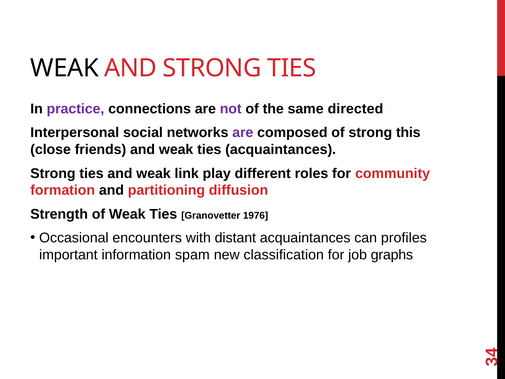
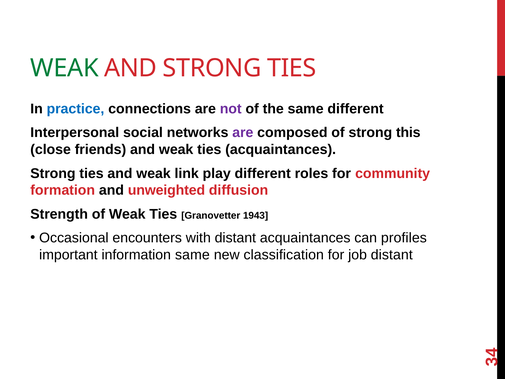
WEAK at (64, 68) colour: black -> green
practice colour: purple -> blue
same directed: directed -> different
partitioning: partitioning -> unweighted
1976: 1976 -> 1943
information spam: spam -> same
job graphs: graphs -> distant
